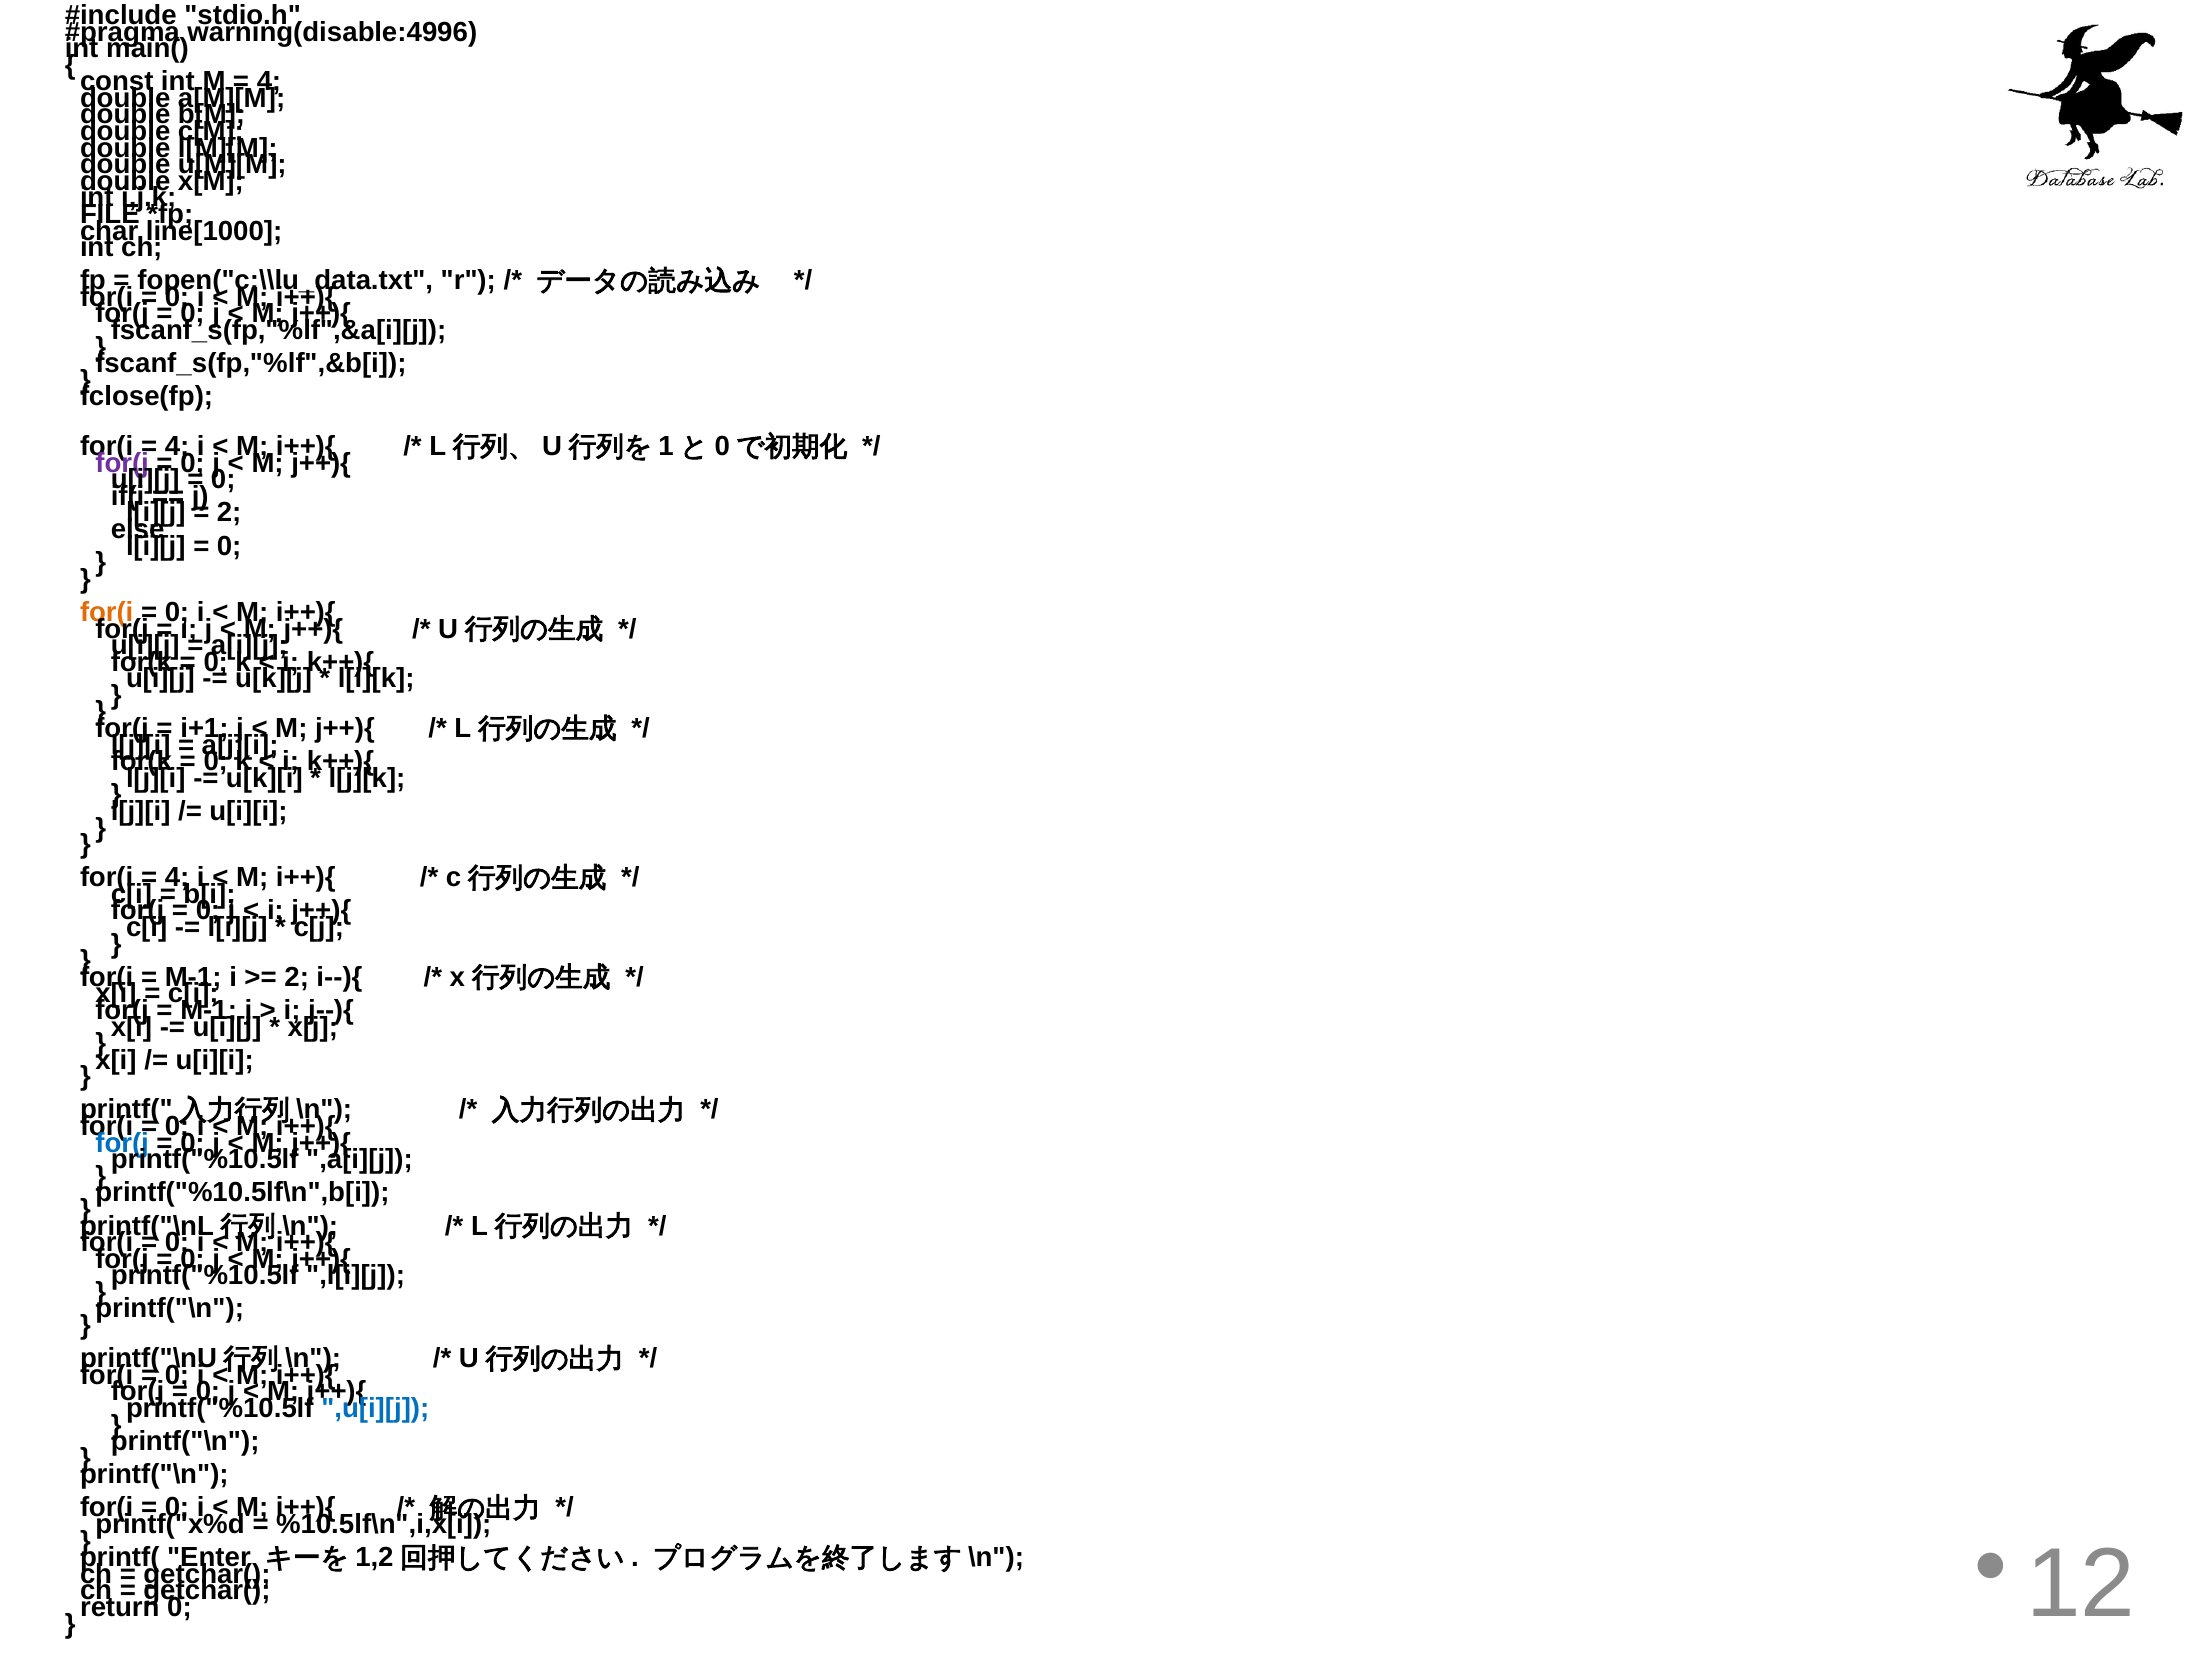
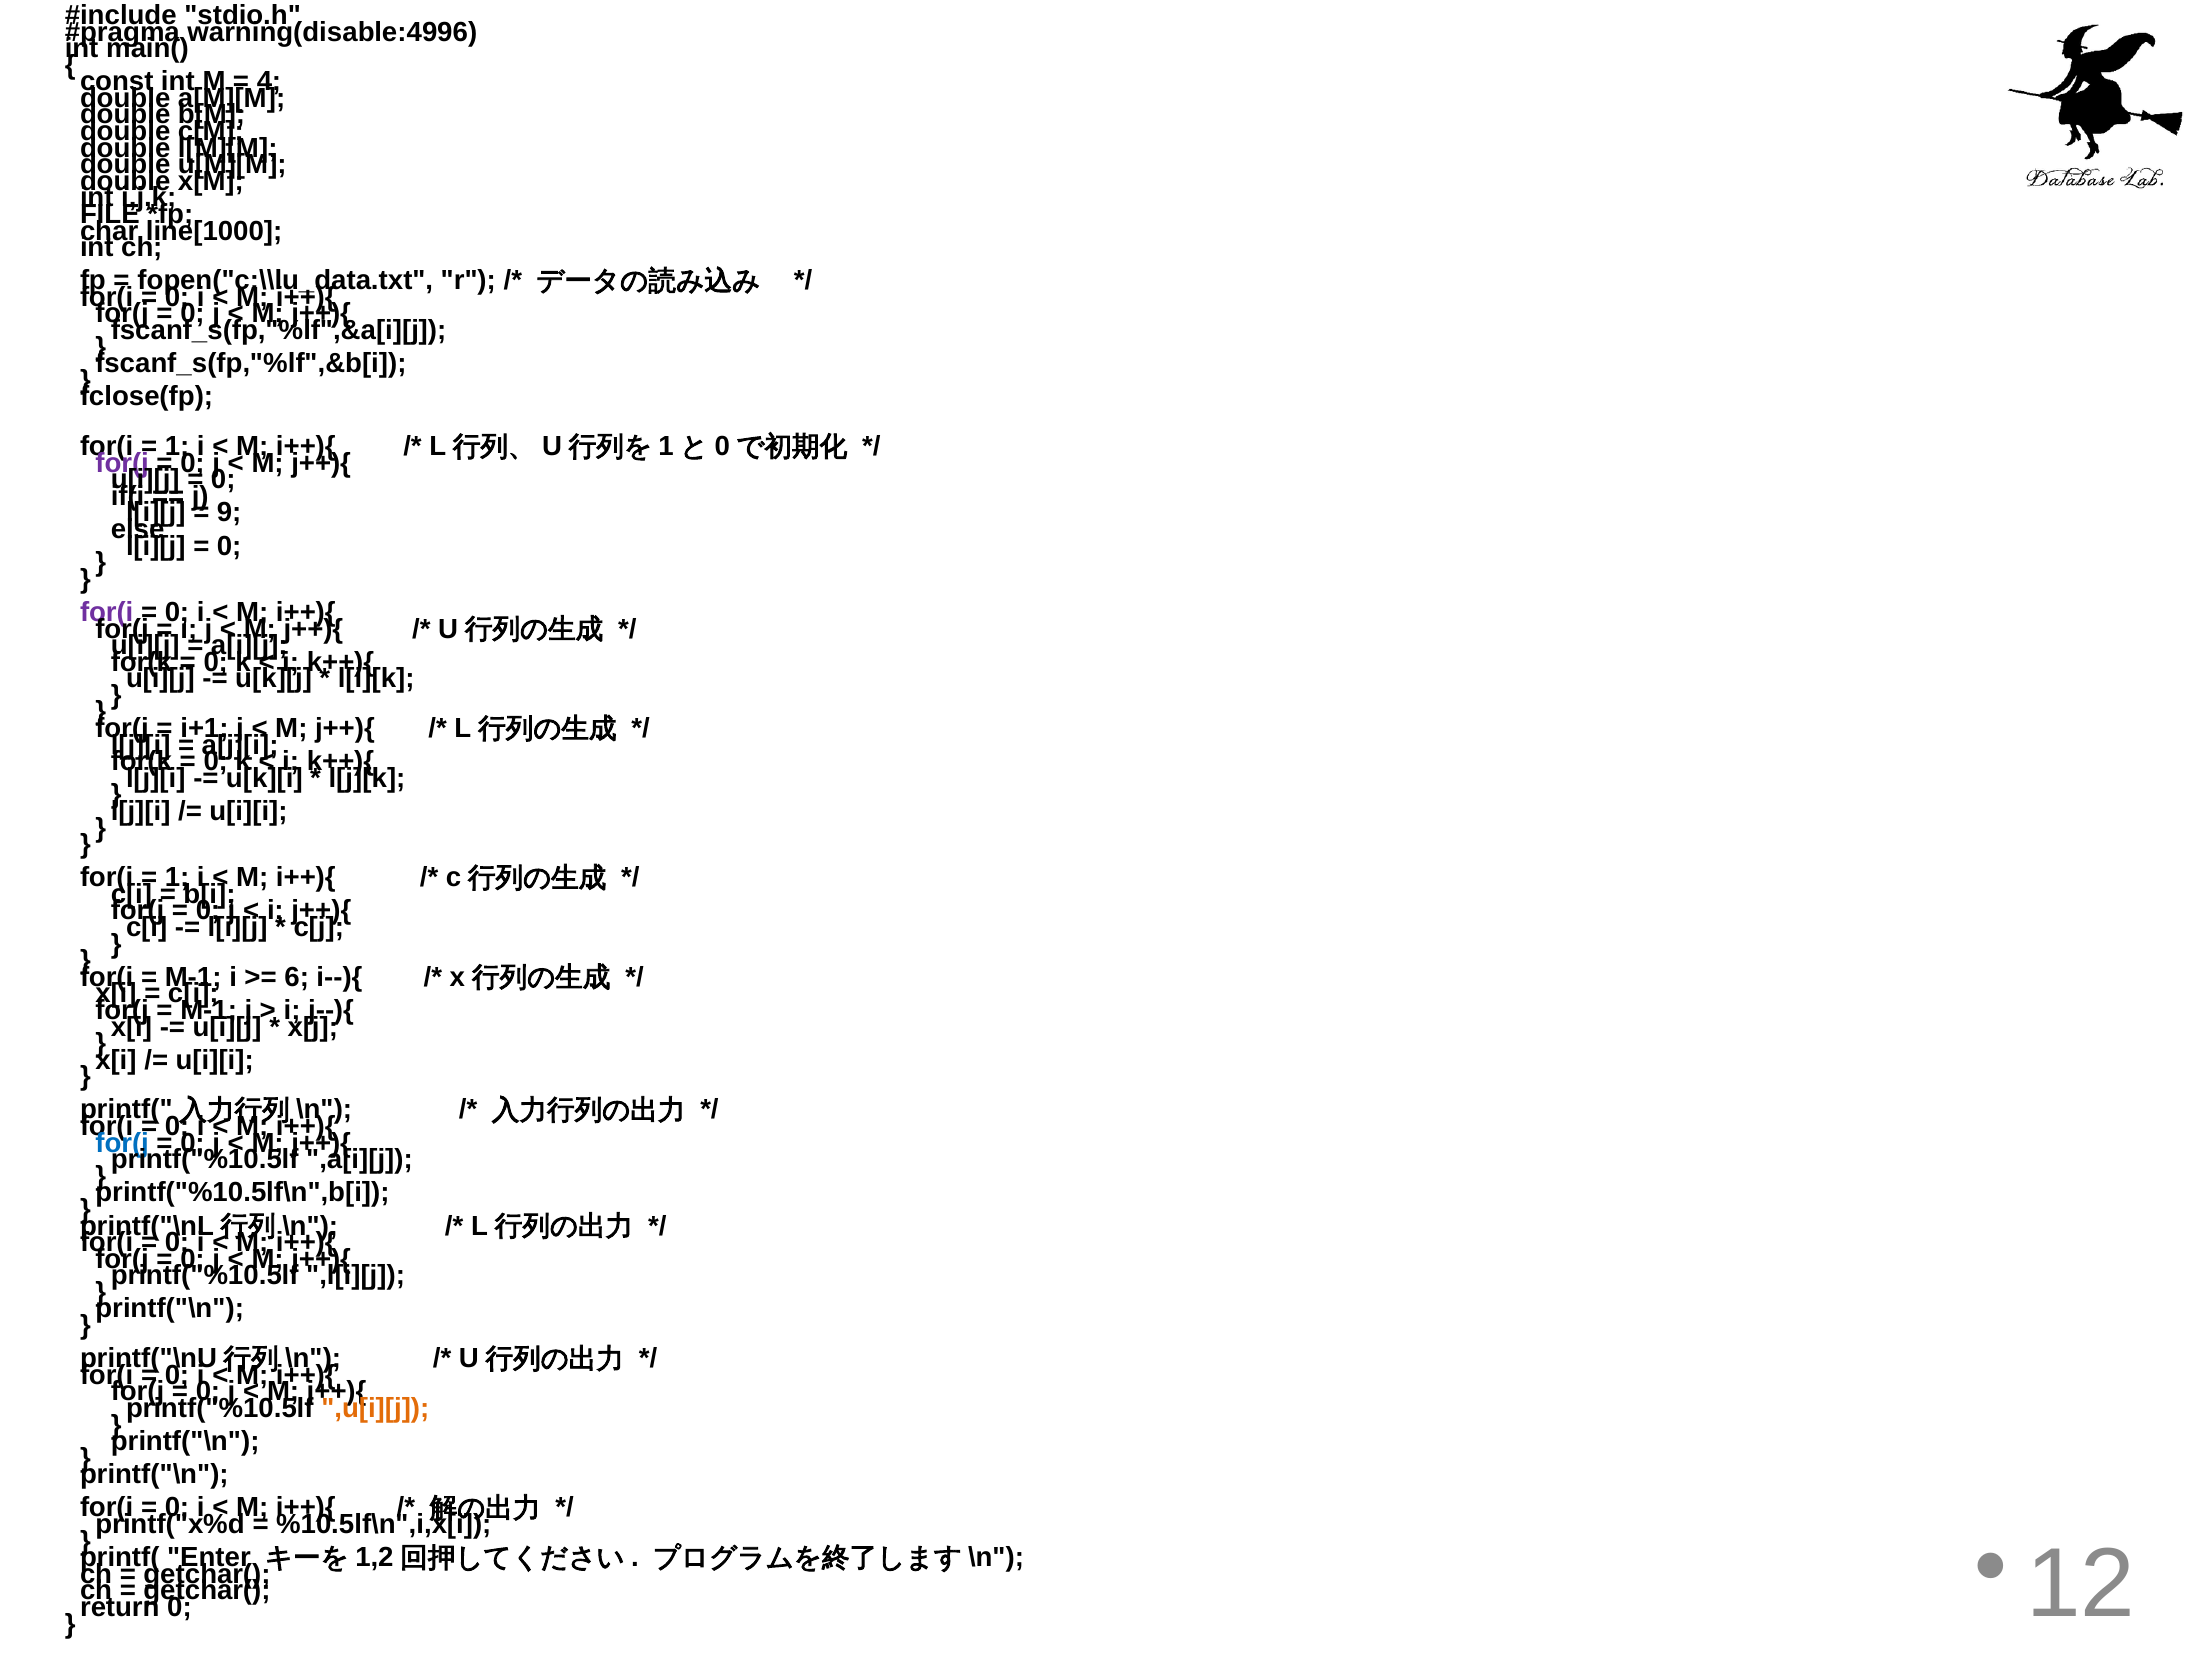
4 at (177, 447): 4 -> 1
2 at (229, 513): 2 -> 9
for(i at (107, 613) colour: orange -> purple
4 at (177, 878): 4 -> 1
2 at (297, 978): 2 -> 6
,u[i][j colour: blue -> orange
